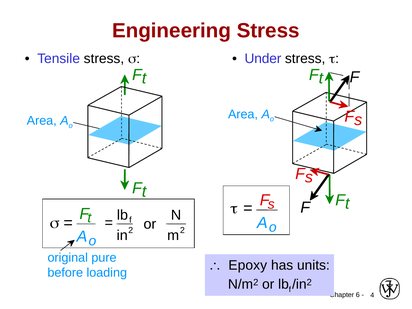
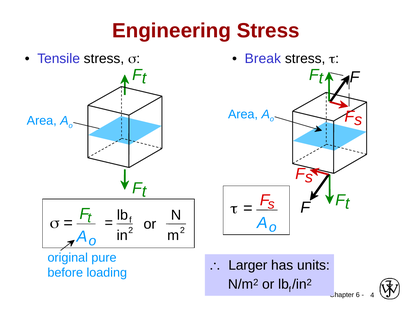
Under: Under -> Break
Epoxy: Epoxy -> Larger
